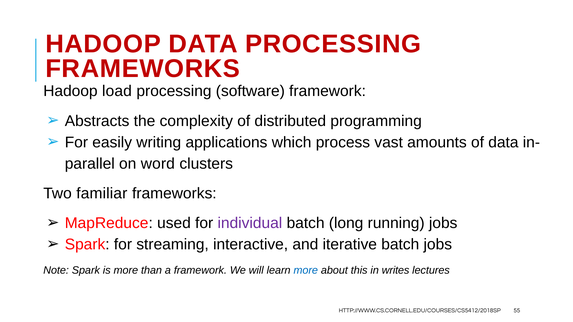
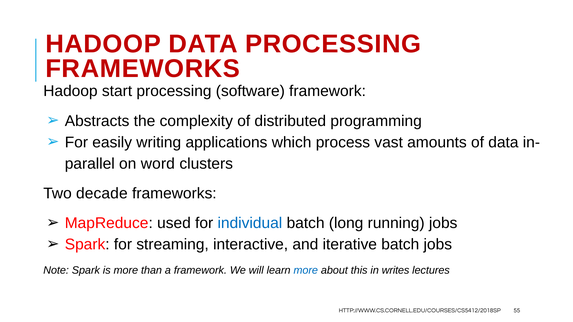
load: load -> start
familiar: familiar -> decade
individual colour: purple -> blue
